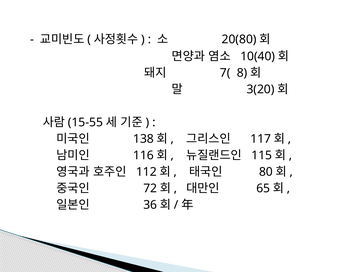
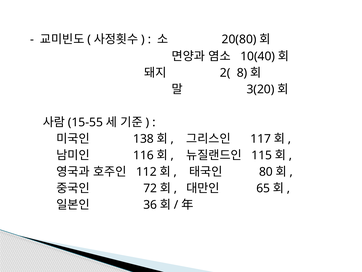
7(: 7( -> 2(
